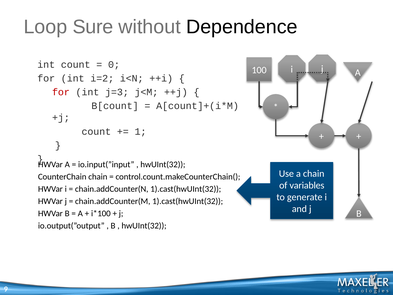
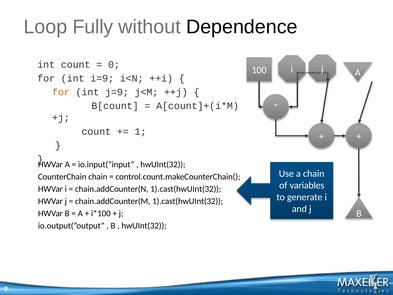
Sure: Sure -> Fully
i=2: i=2 -> i=9
for at (61, 92) colour: red -> orange
j=3: j=3 -> j=9
